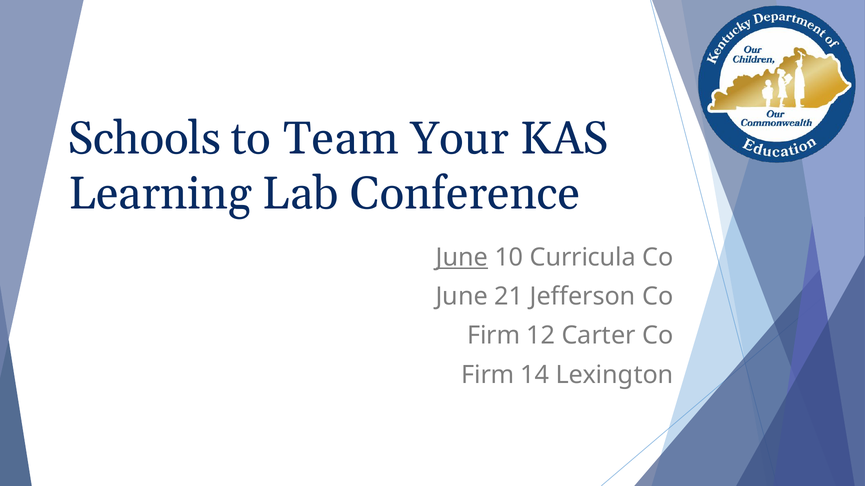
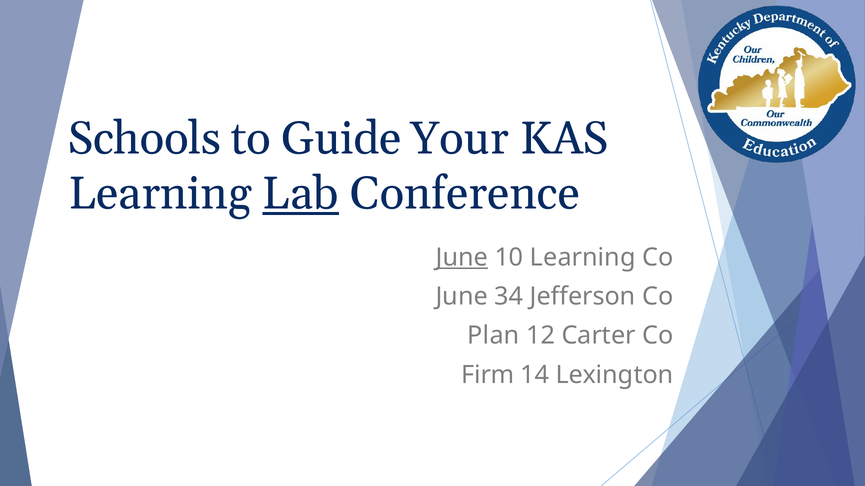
Team: Team -> Guide
Lab underline: none -> present
10 Curricula: Curricula -> Learning
21: 21 -> 34
Firm at (494, 336): Firm -> Plan
